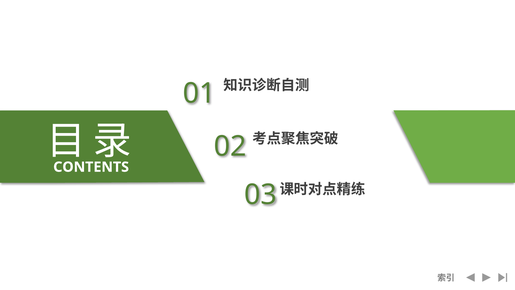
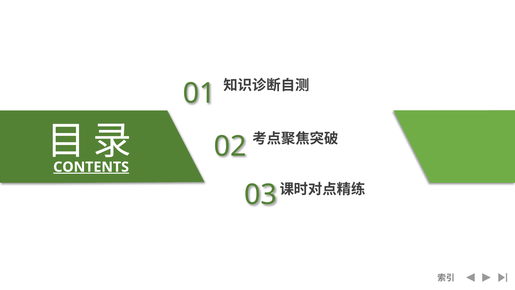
CONTENTS underline: none -> present
